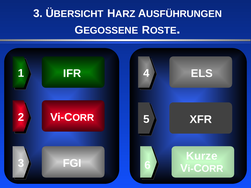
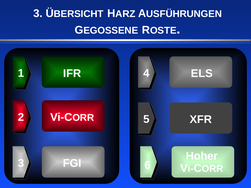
Kurze: Kurze -> Hoher
